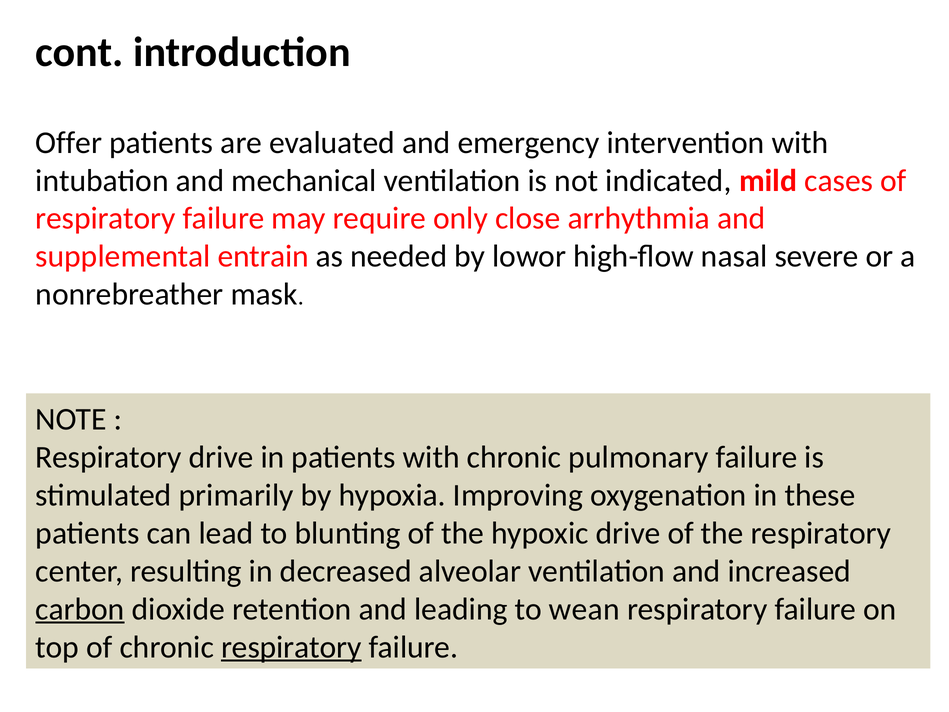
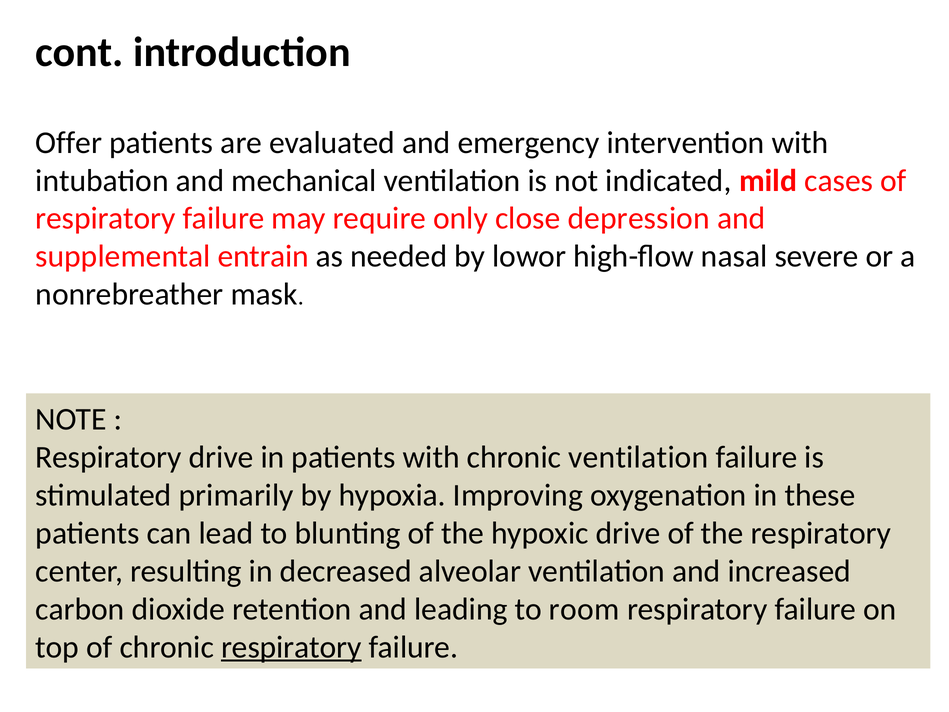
arrhythmia: arrhythmia -> depression
chronic pulmonary: pulmonary -> ventilation
carbon underline: present -> none
wean: wean -> room
